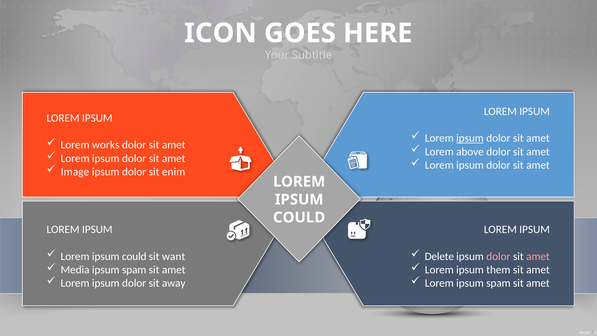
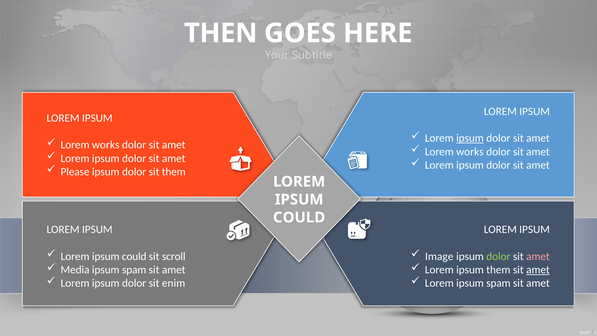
ICON: ICON -> THEN
above at (470, 152): above -> works
Image: Image -> Please
sit enim: enim -> them
want: want -> scroll
Delete: Delete -> Image
dolor at (498, 256) colour: pink -> light green
amet at (538, 270) underline: none -> present
away: away -> enim
